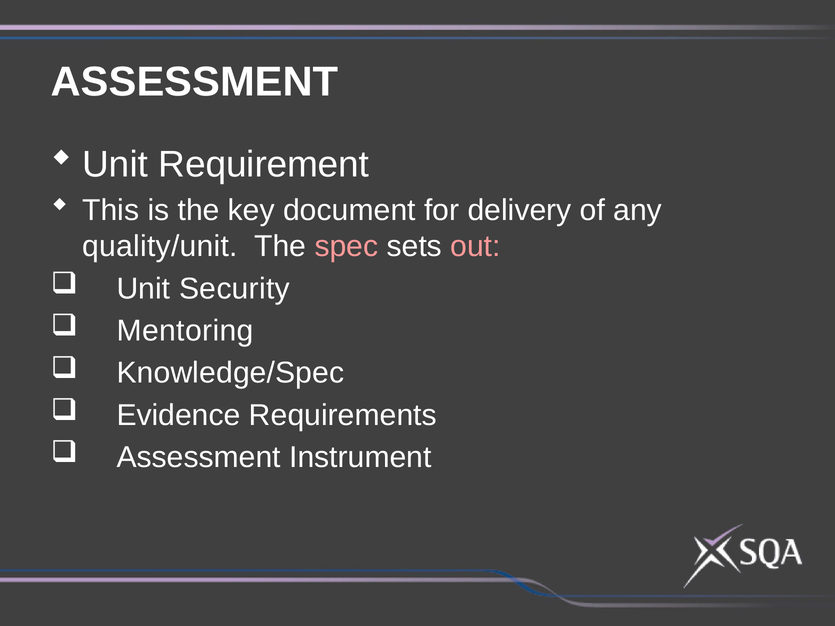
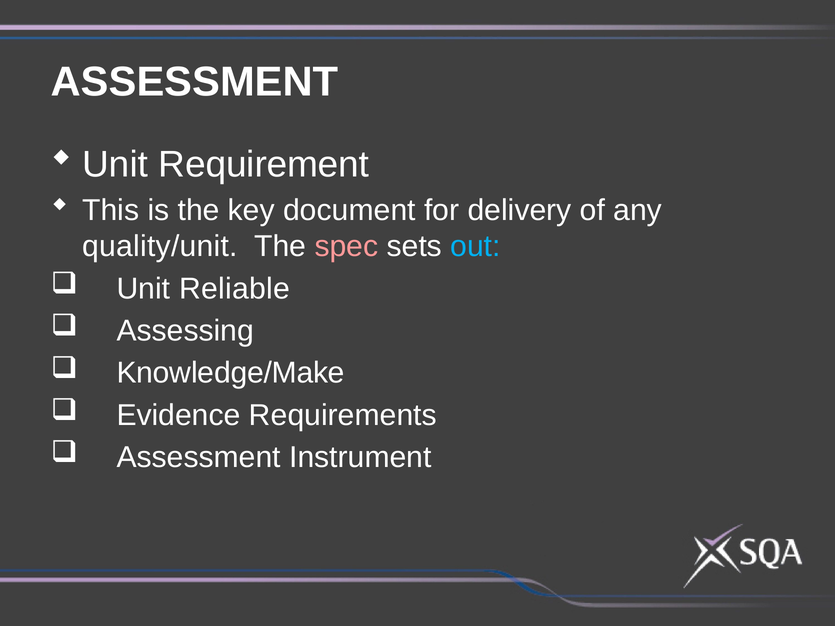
out colour: pink -> light blue
Security: Security -> Reliable
Mentoring: Mentoring -> Assessing
Knowledge/Spec: Knowledge/Spec -> Knowledge/Make
